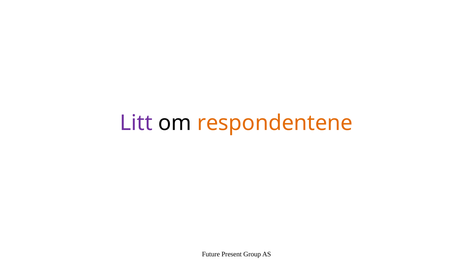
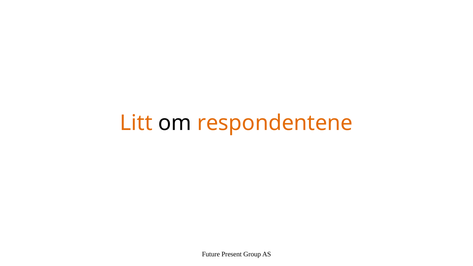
Litt colour: purple -> orange
